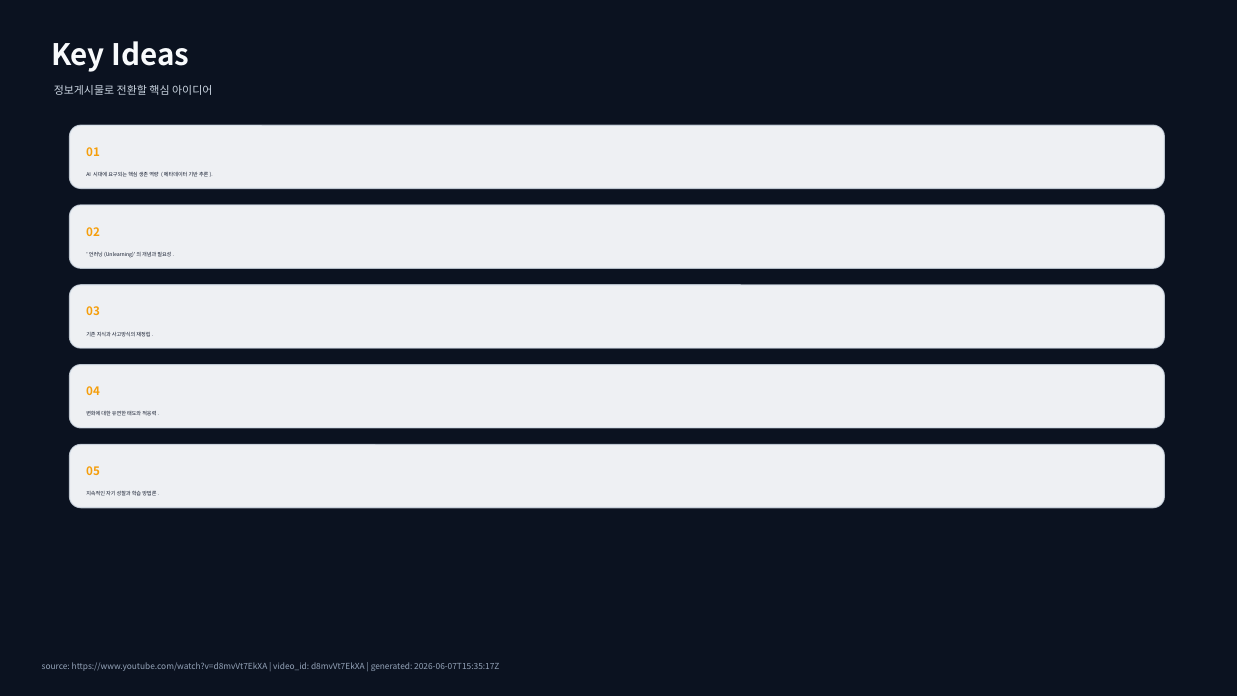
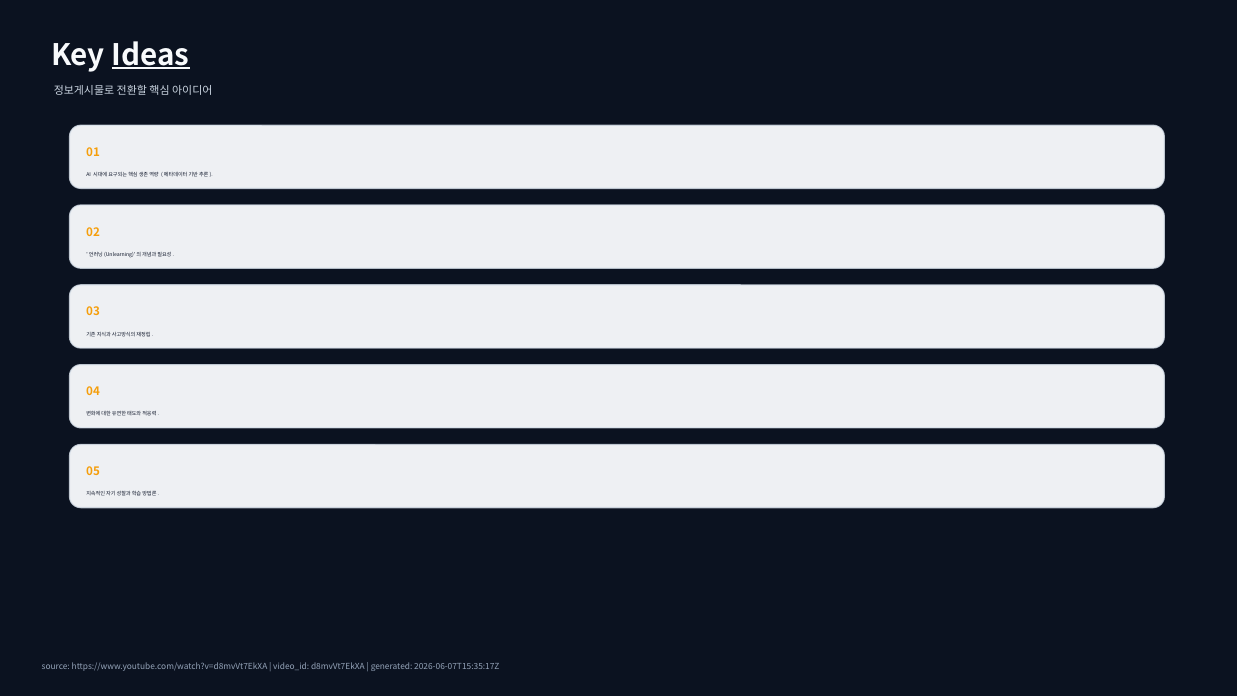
Ideas underline: none -> present
